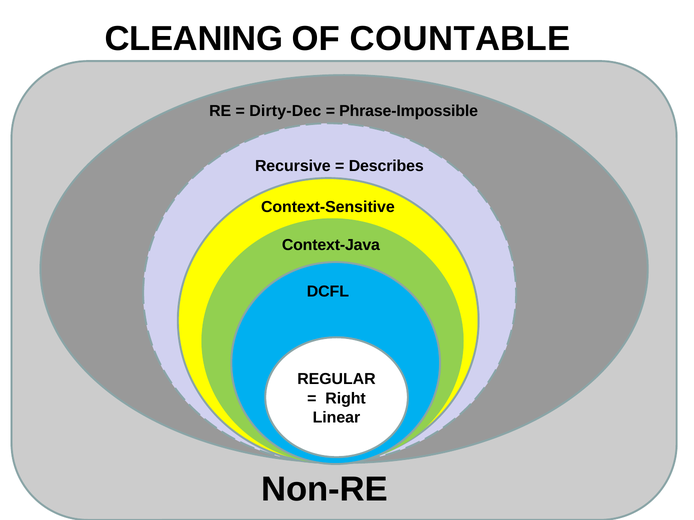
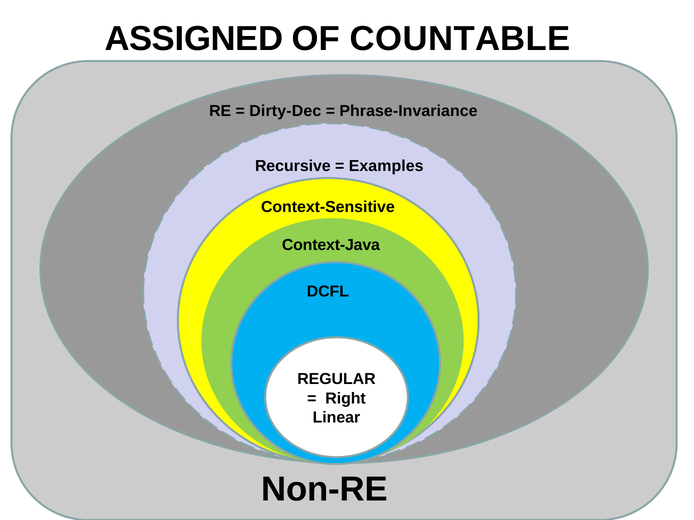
CLEANING: CLEANING -> ASSIGNED
Phrase-Impossible: Phrase-Impossible -> Phrase-Invariance
Describes: Describes -> Examples
